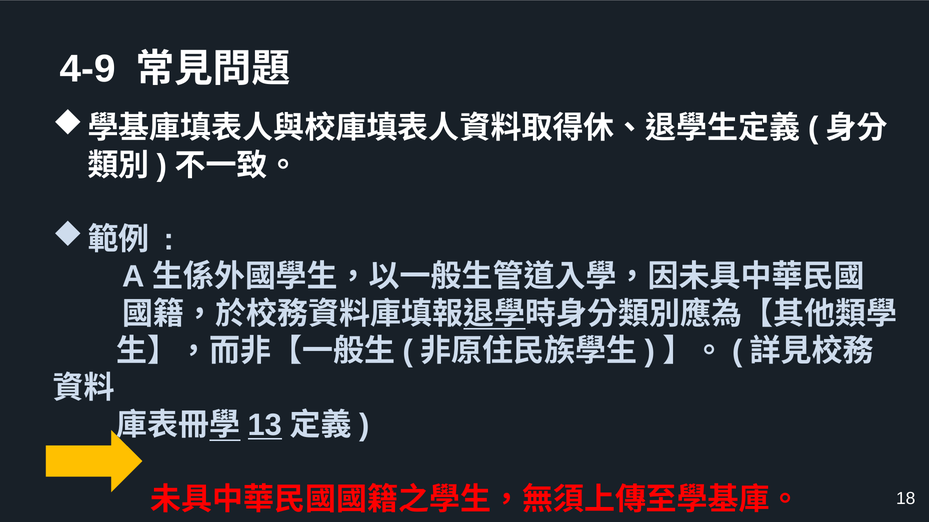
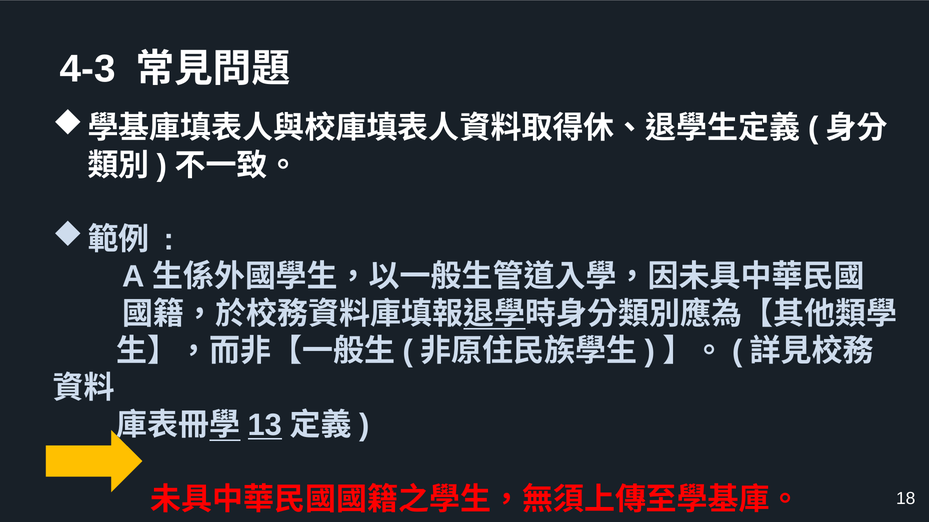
4-9: 4-9 -> 4-3
